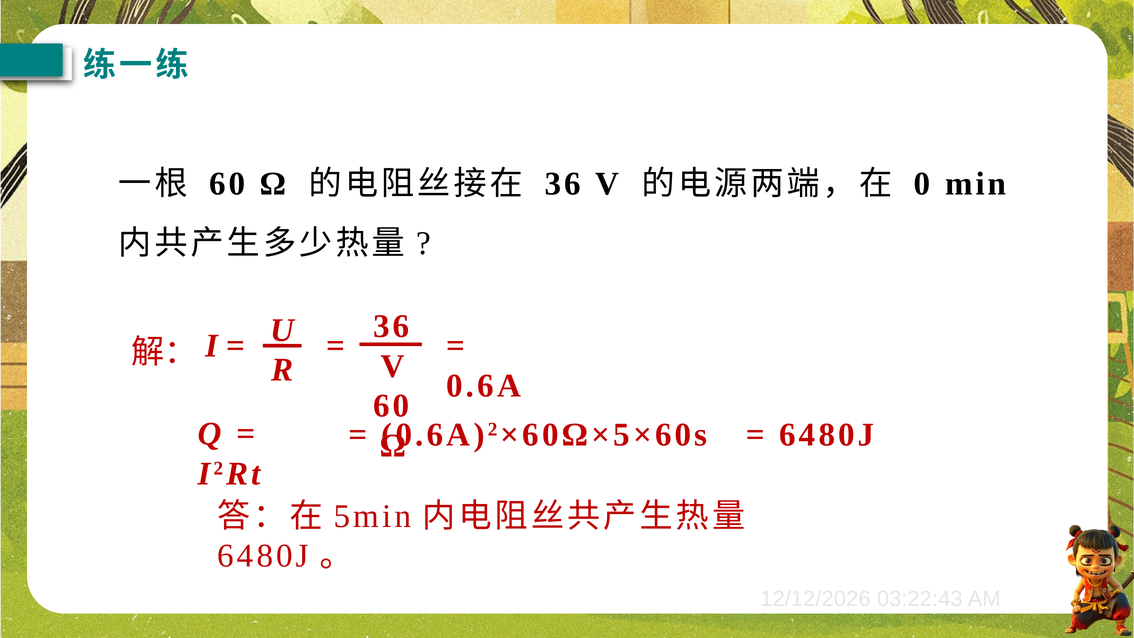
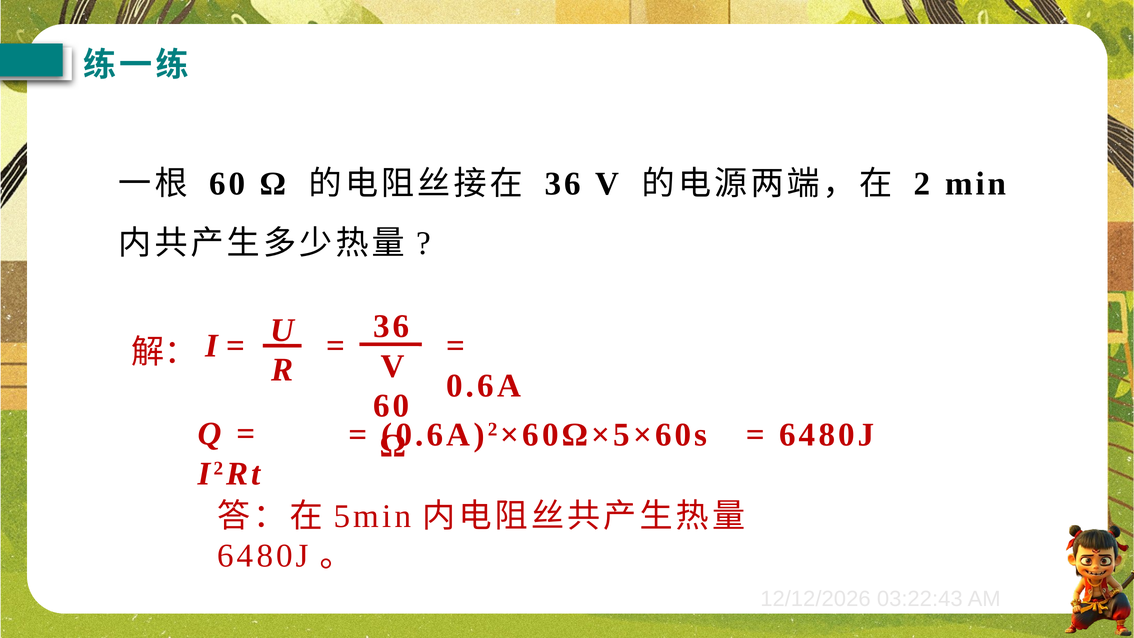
0: 0 -> 2
